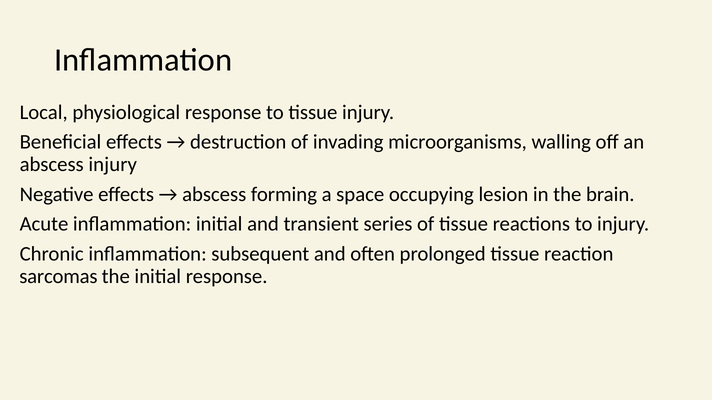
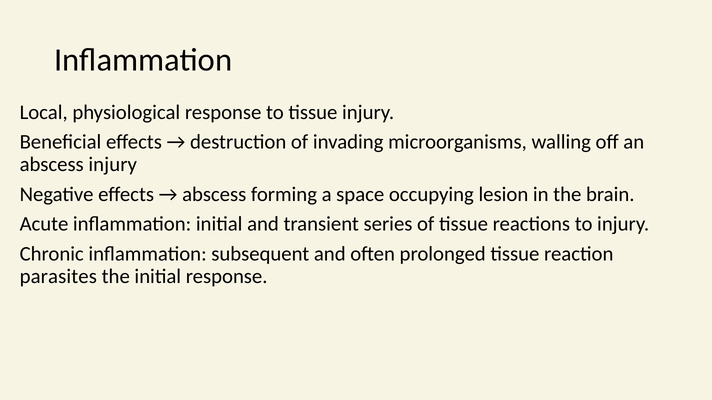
sarcomas: sarcomas -> parasites
